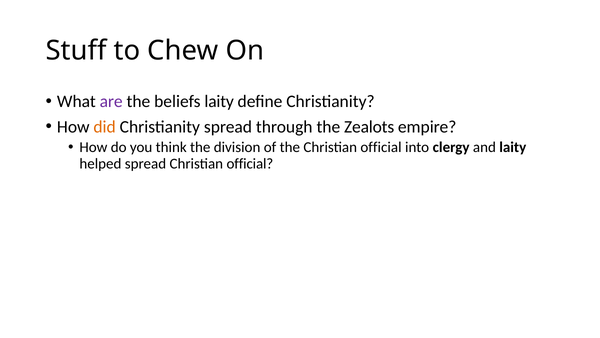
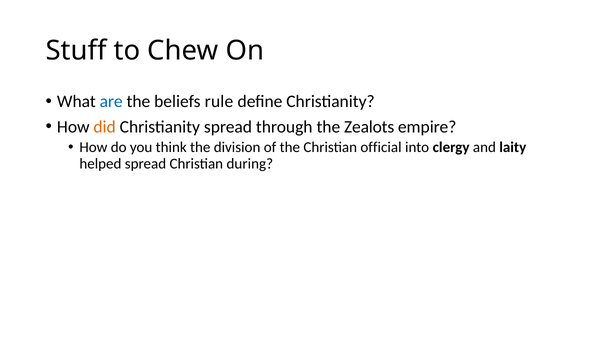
are colour: purple -> blue
beliefs laity: laity -> rule
spread Christian official: official -> during
